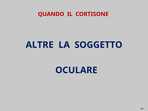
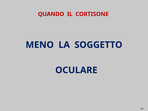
ALTRE: ALTRE -> MENO
